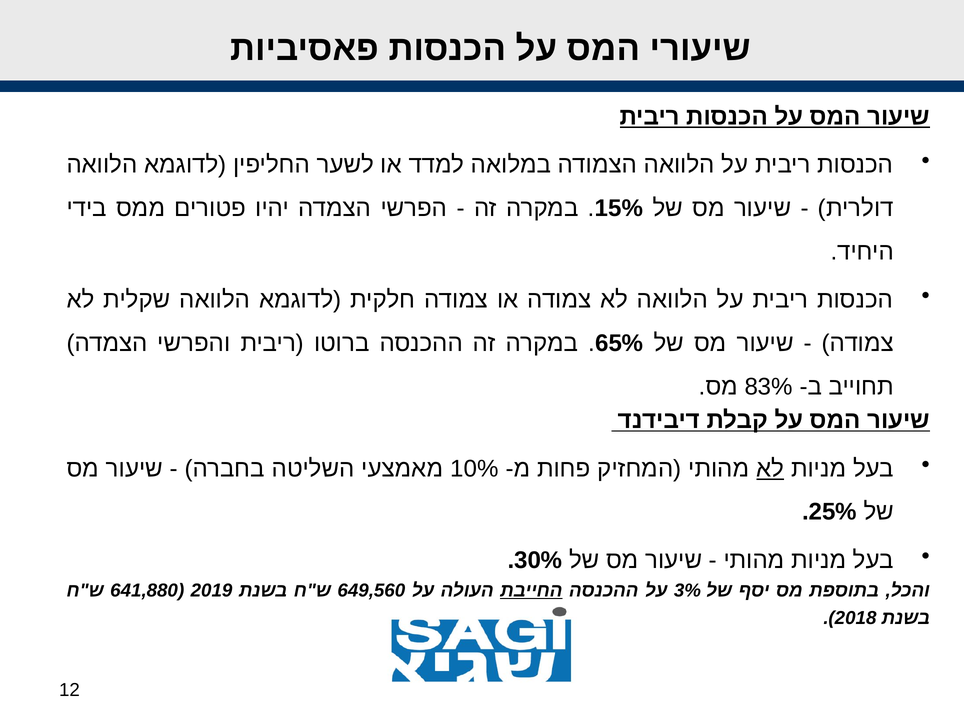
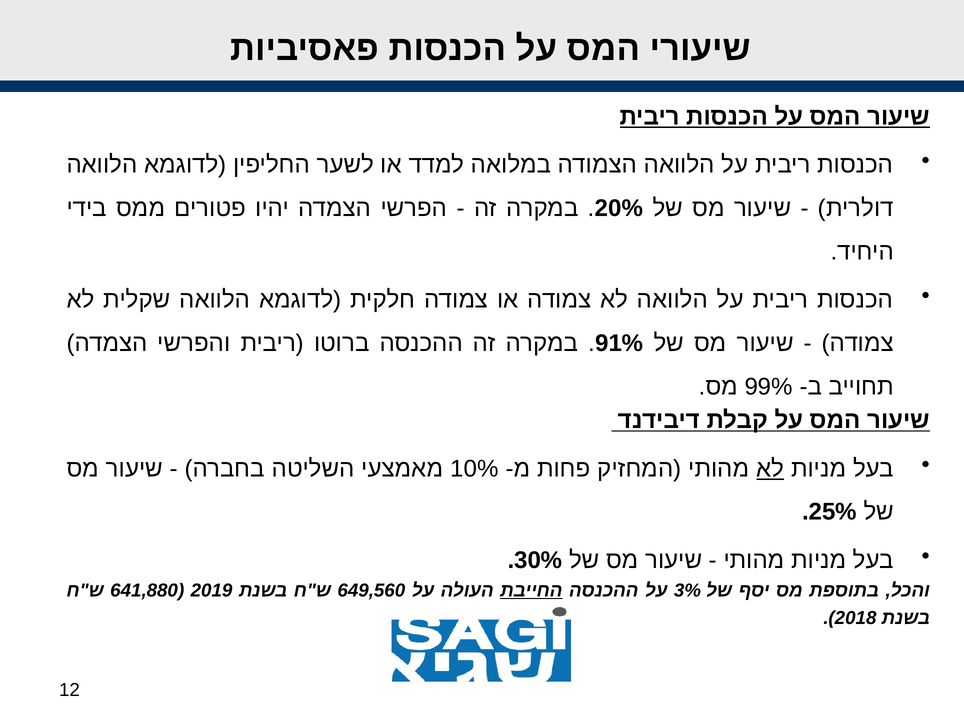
15%: 15% -> 20%
65%: 65% -> 91%
83%: 83% -> 99%
